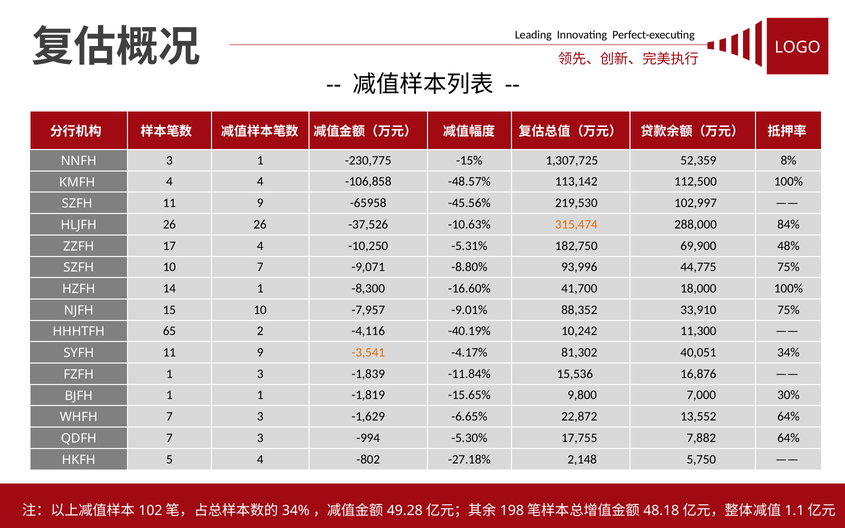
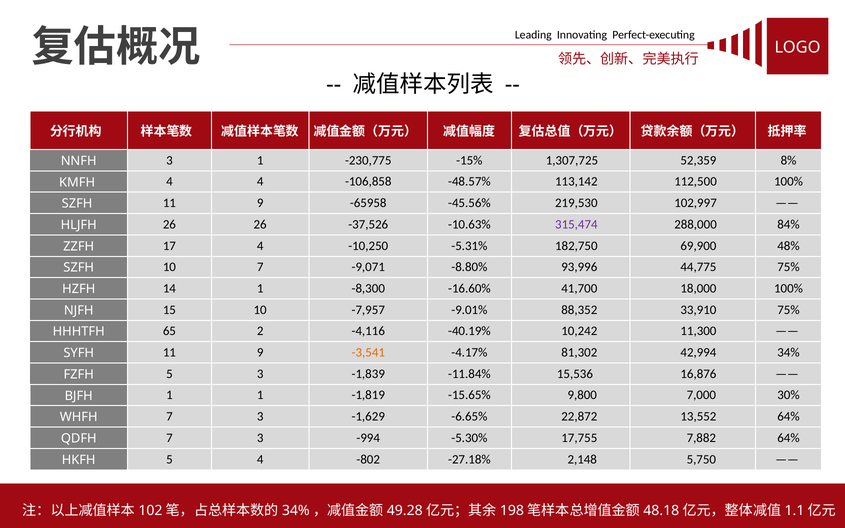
315,474 colour: orange -> purple
40,051: 40,051 -> 42,994
FZFH 1: 1 -> 5
